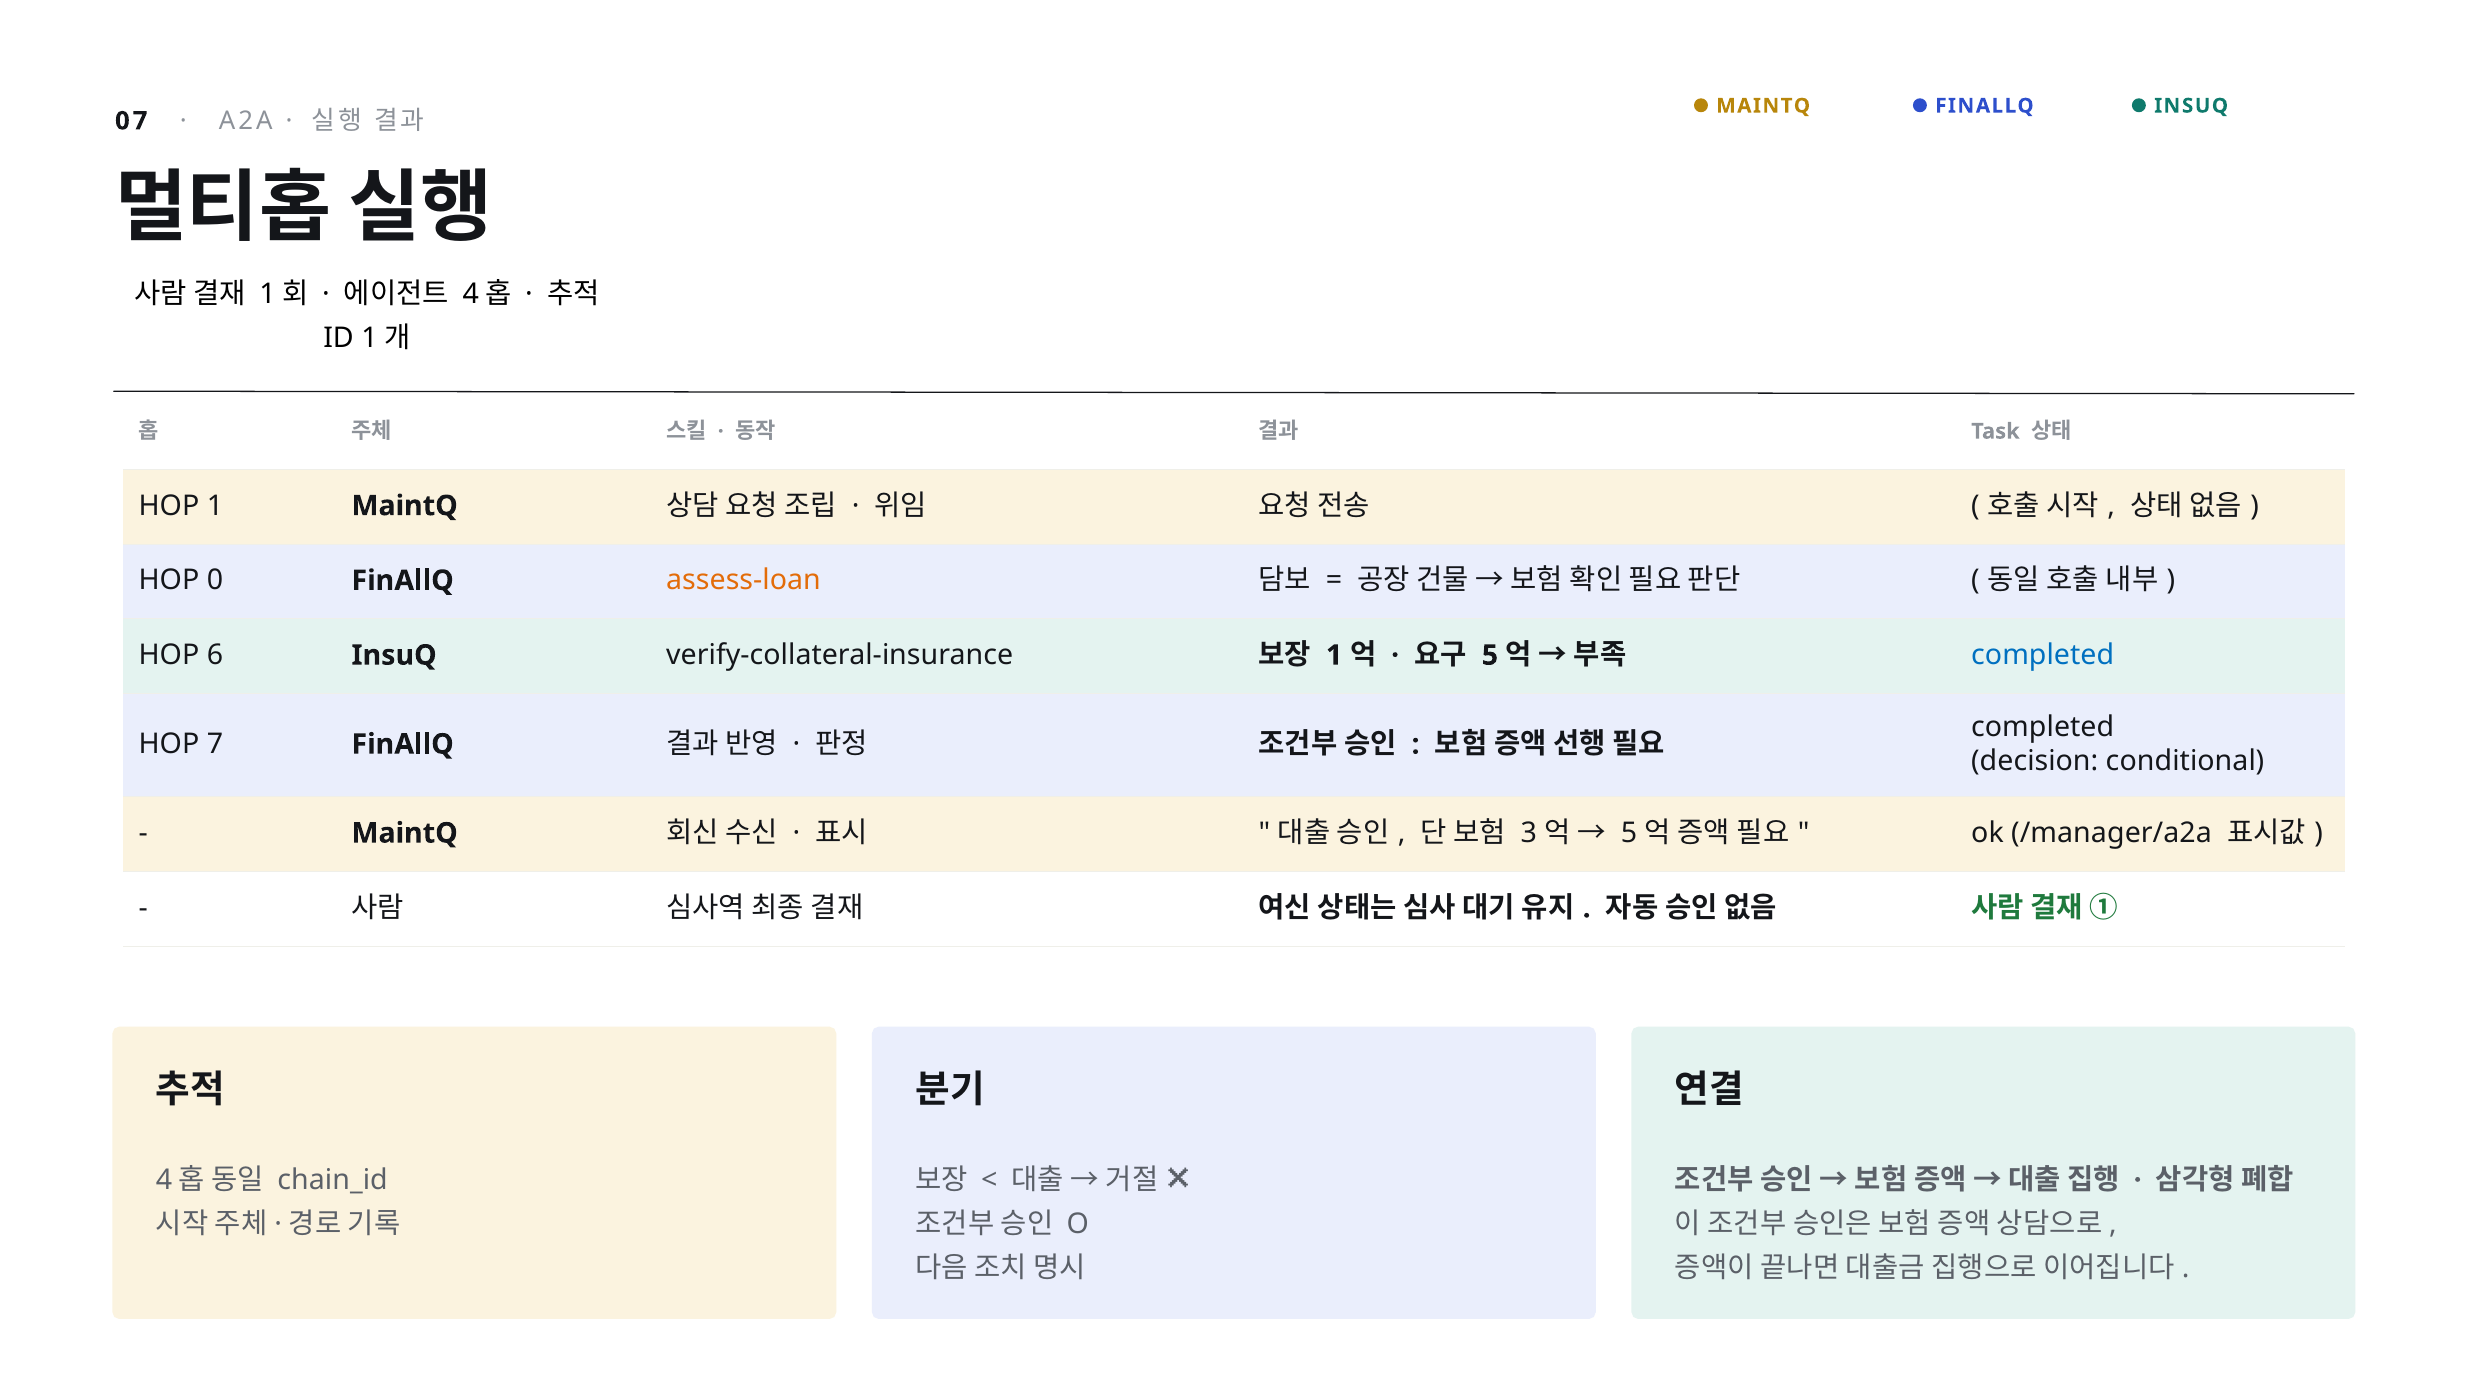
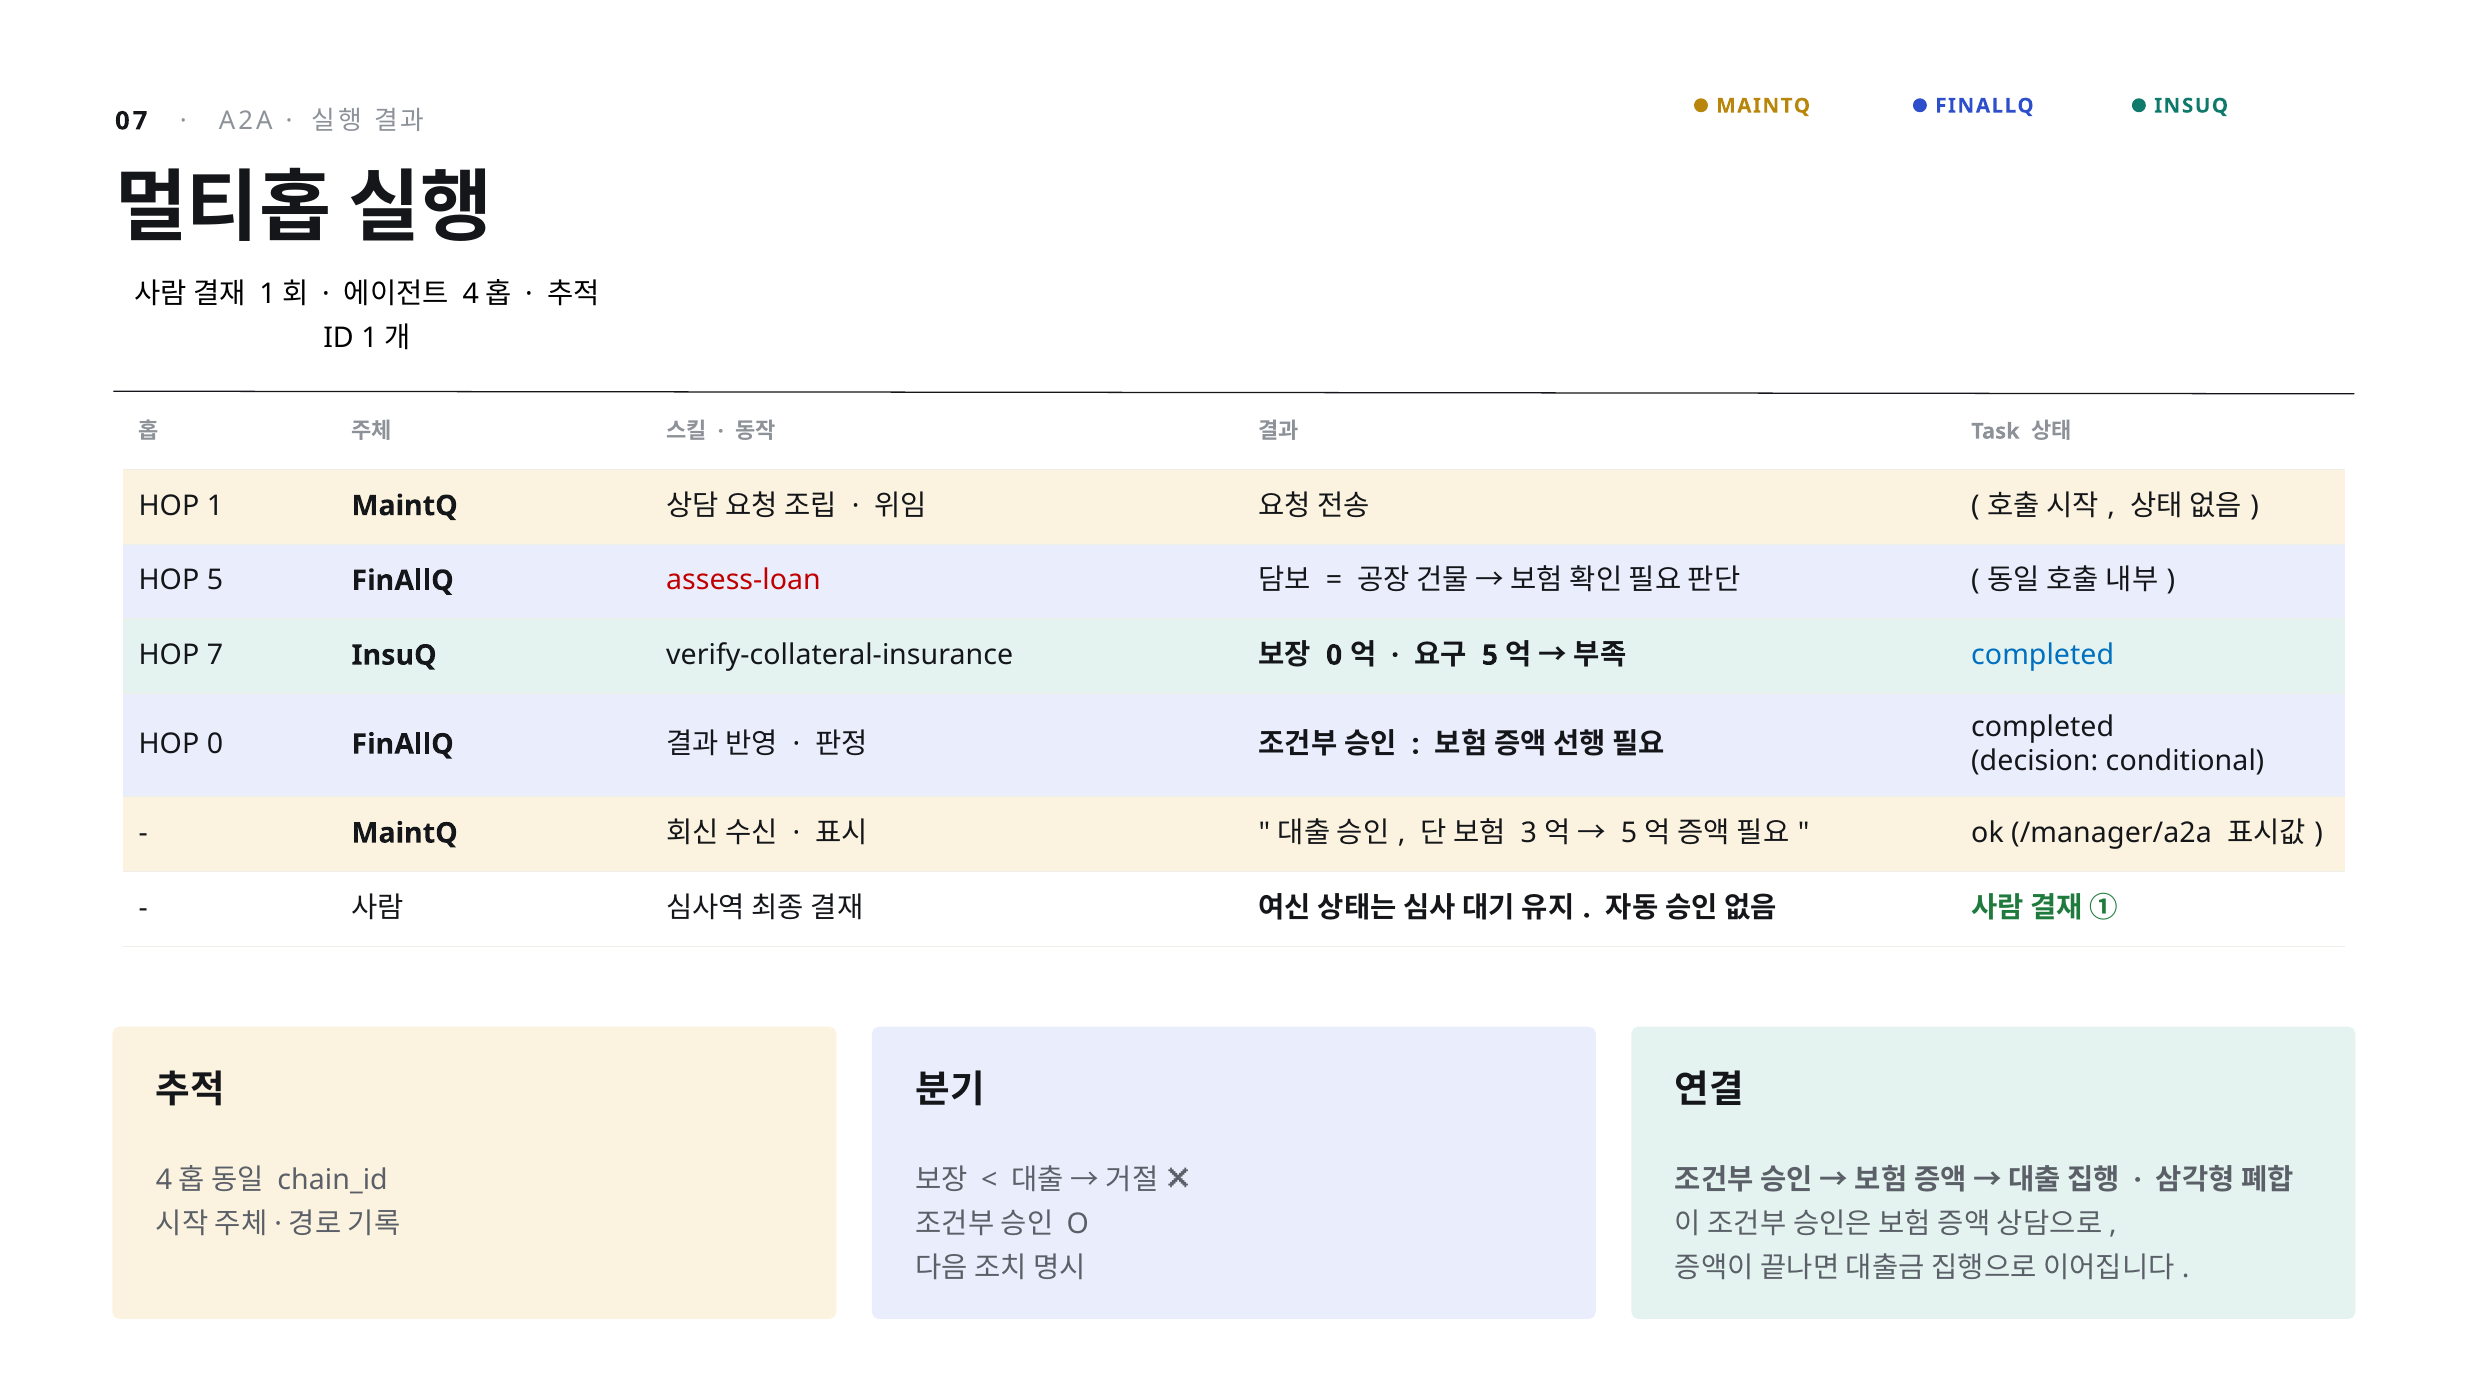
HOP 0: 0 -> 5
assess-loan colour: orange -> red
6: 6 -> 7
1 at (1334, 655): 1 -> 0
HOP 7: 7 -> 0
